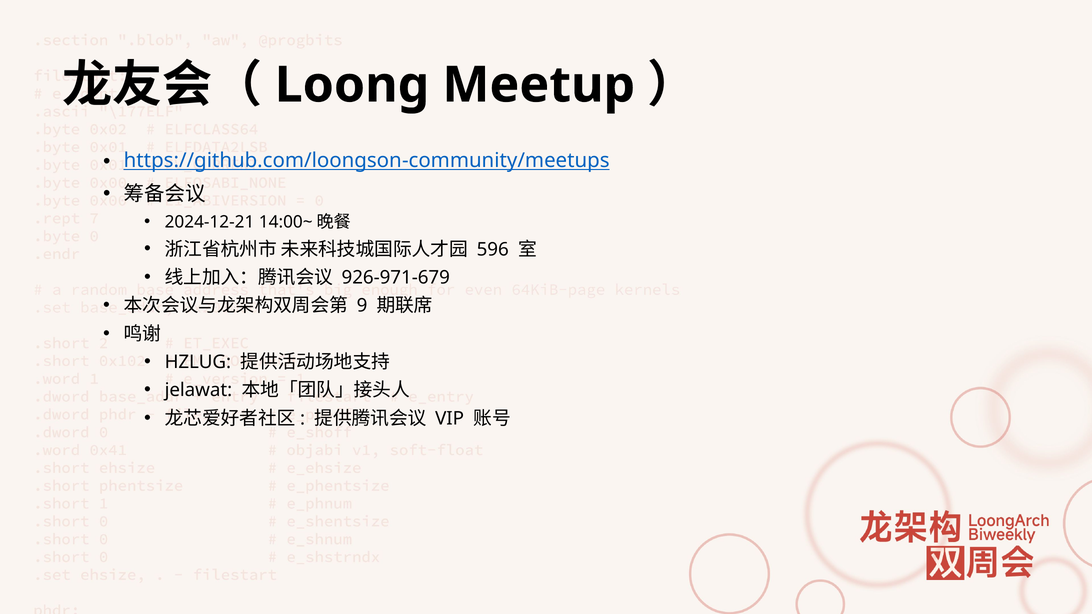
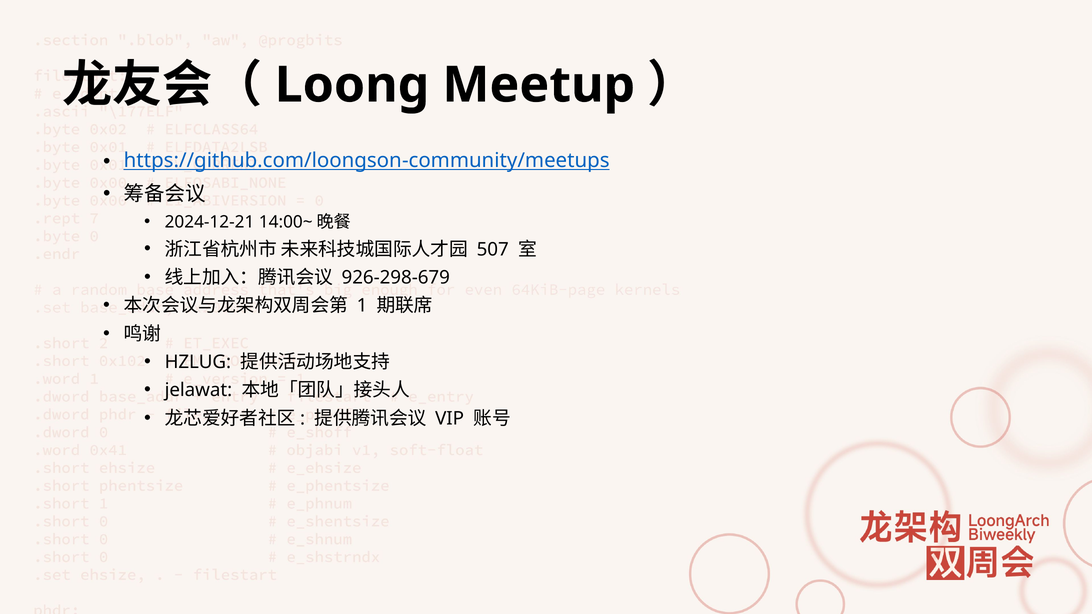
596: 596 -> 507
926-971-679: 926-971-679 -> 926-298-679
9: 9 -> 1
